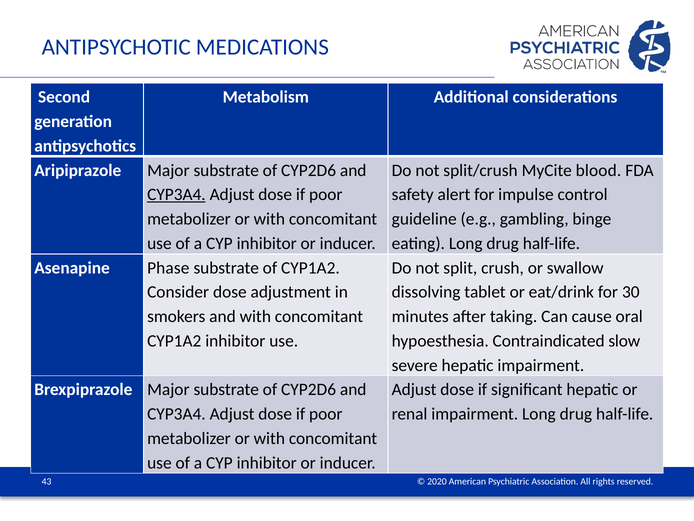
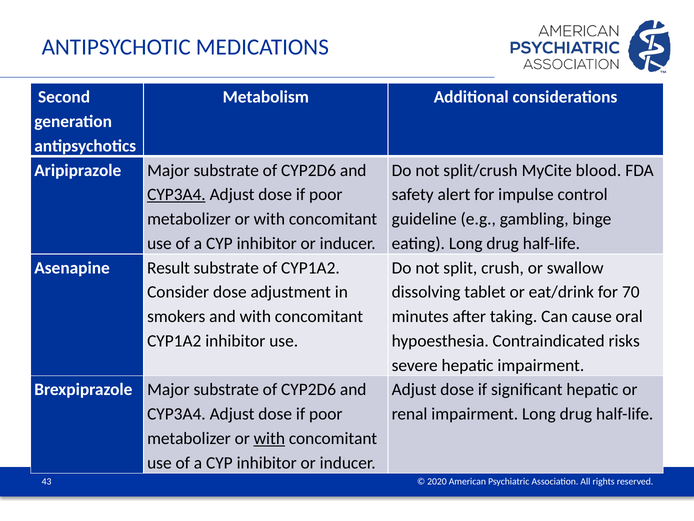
Phase: Phase -> Result
30: 30 -> 70
slow: slow -> risks
with at (269, 438) underline: none -> present
